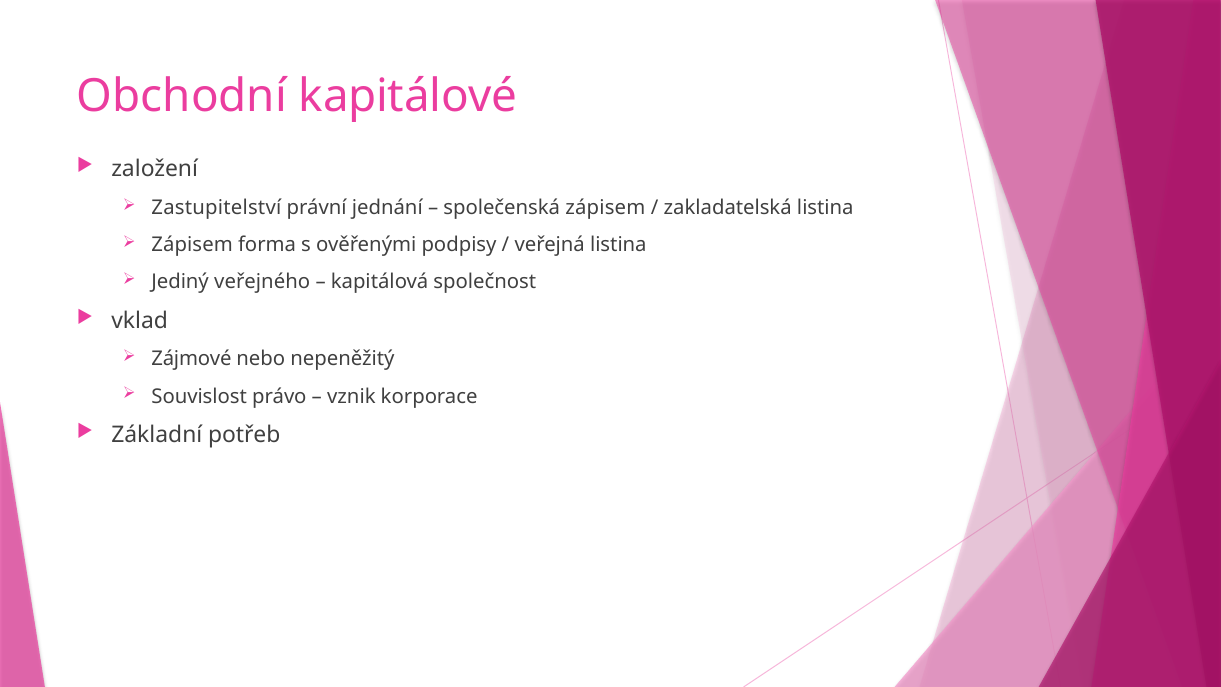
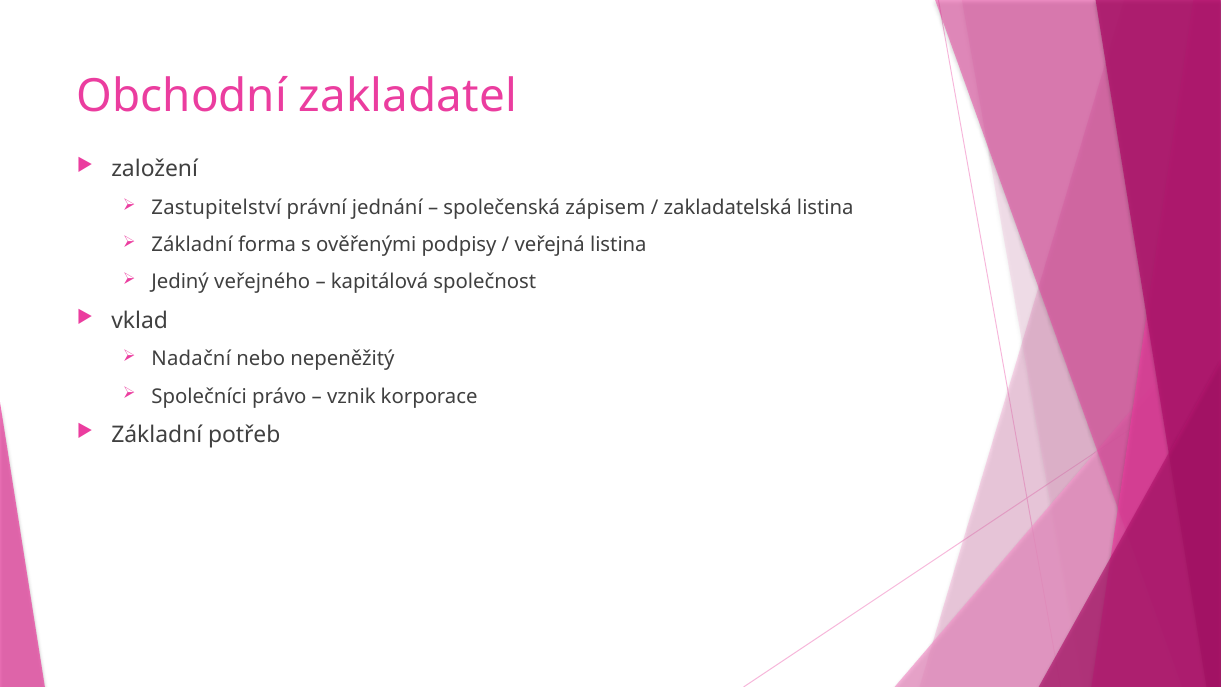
kapitálové: kapitálové -> zakladatel
Zápisem at (192, 245): Zápisem -> Základní
Zájmové: Zájmové -> Nadační
Souvislost: Souvislost -> Společníci
